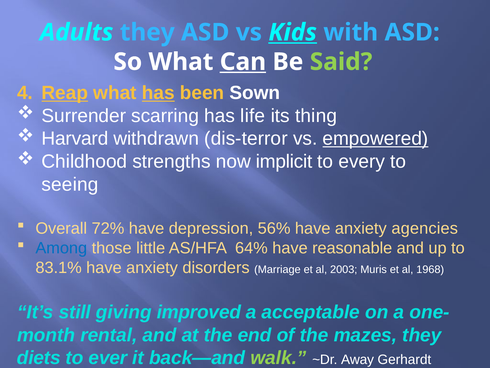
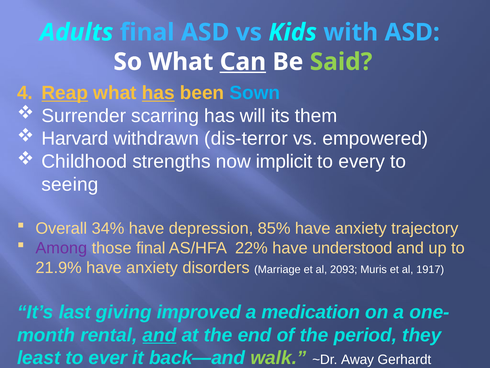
Adults they: they -> final
Kids underline: present -> none
Sown colour: white -> light blue
life: life -> will
thing: thing -> them
empowered underline: present -> none
72%: 72% -> 34%
56%: 56% -> 85%
agencies: agencies -> trajectory
Among colour: blue -> purple
those little: little -> final
64%: 64% -> 22%
reasonable: reasonable -> understood
83.1%: 83.1% -> 21.9%
2003: 2003 -> 2093
1968: 1968 -> 1917
still: still -> last
acceptable: acceptable -> medication
and at (160, 335) underline: none -> present
mazes: mazes -> period
diets: diets -> least
